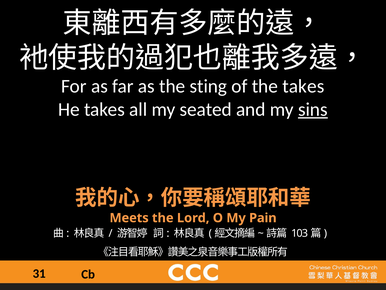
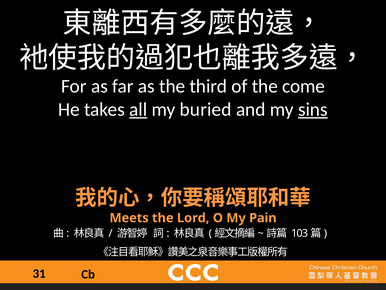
sting: sting -> third
the takes: takes -> come
all underline: none -> present
seated: seated -> buried
